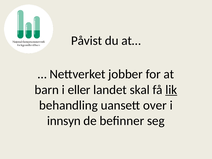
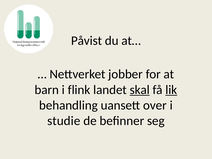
eller: eller -> flink
skal underline: none -> present
innsyn: innsyn -> studie
